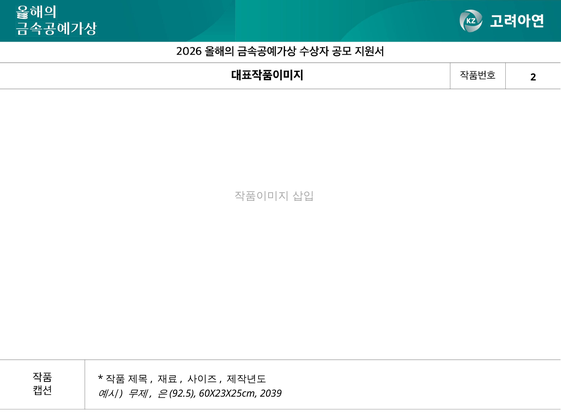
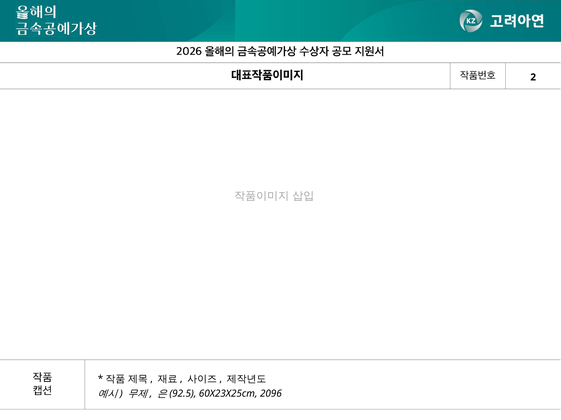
2039: 2039 -> 2096
